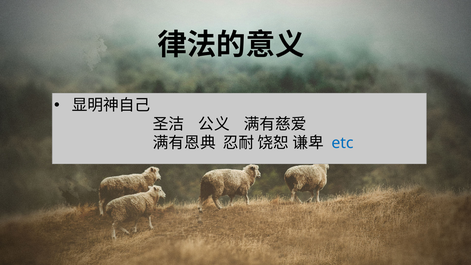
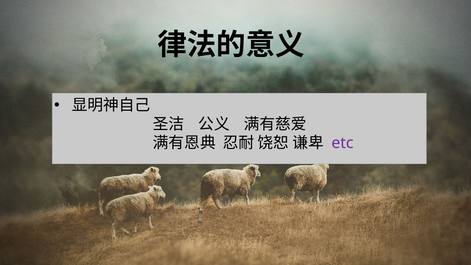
etc colour: blue -> purple
